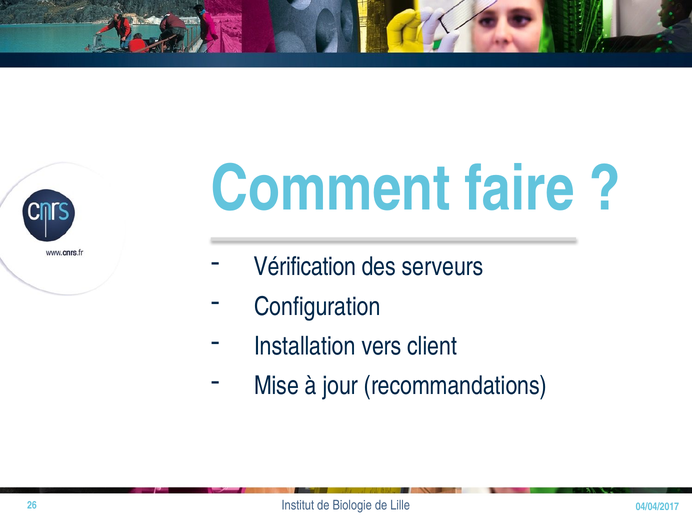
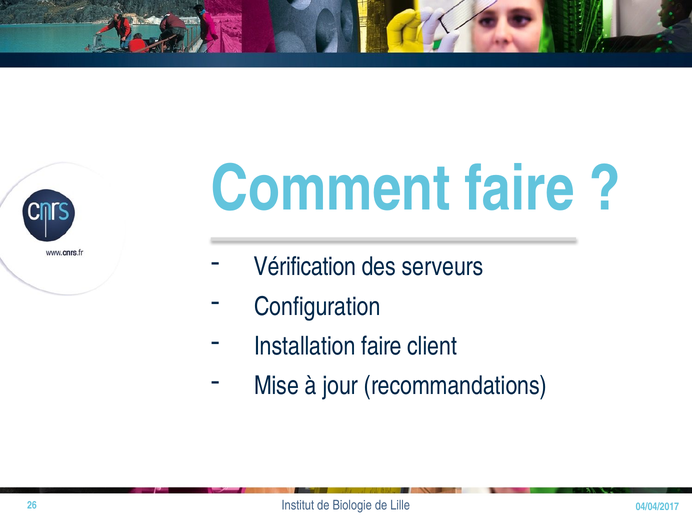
Installation vers: vers -> faire
